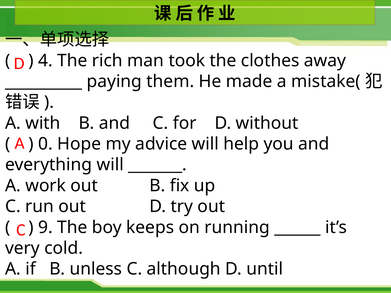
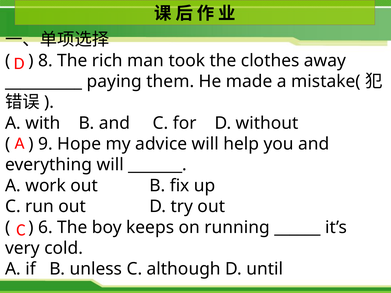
4: 4 -> 8
0: 0 -> 9
9: 9 -> 6
